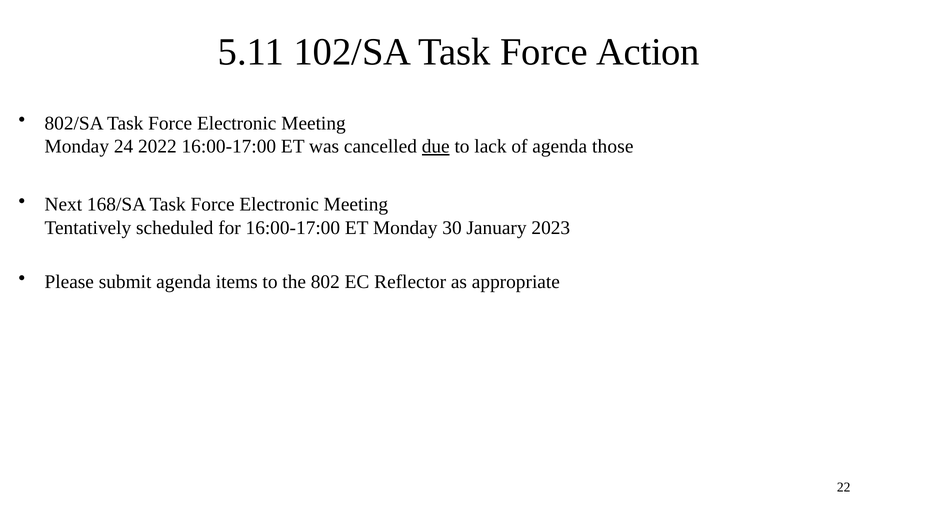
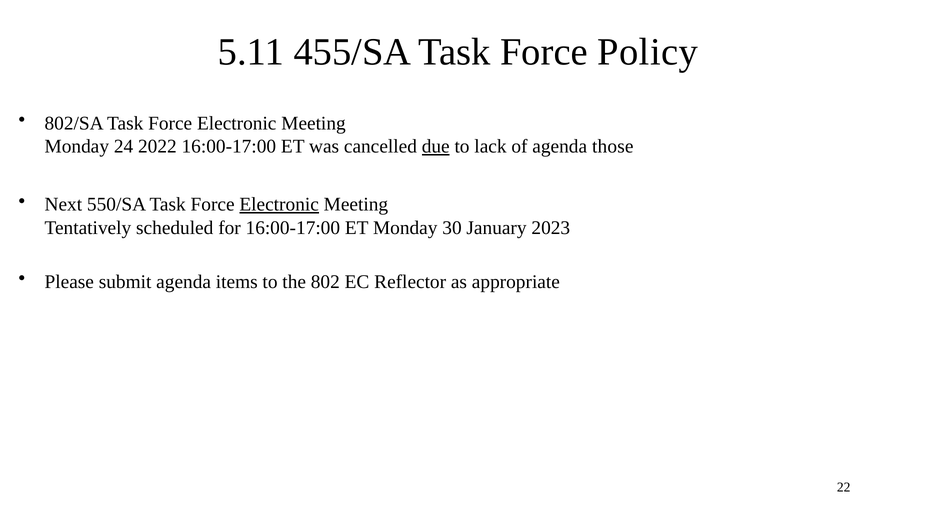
102/SA: 102/SA -> 455/SA
Action: Action -> Policy
168/SA: 168/SA -> 550/SA
Electronic at (279, 205) underline: none -> present
